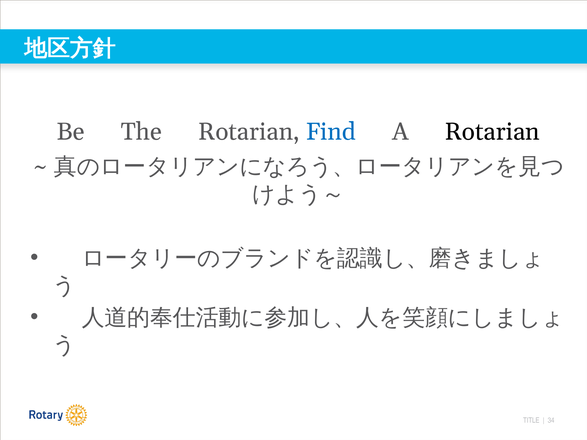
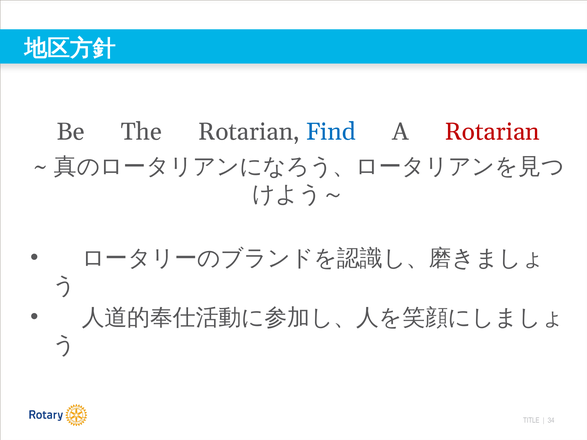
Rotarian at (492, 132) colour: black -> red
